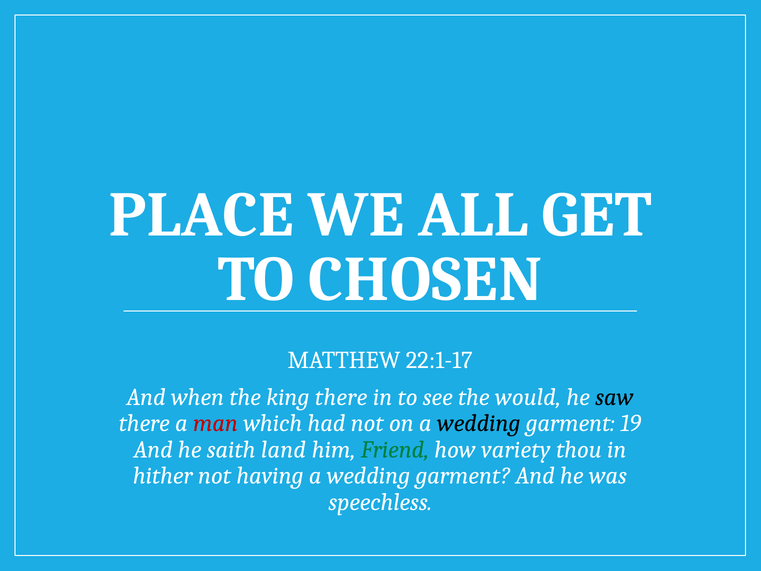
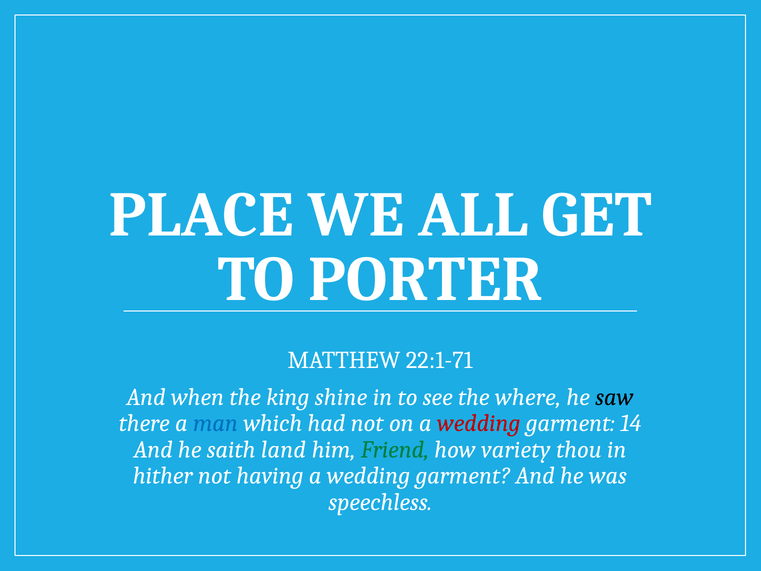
CHOSEN: CHOSEN -> PORTER
22:1-17: 22:1-17 -> 22:1-71
king there: there -> shine
would: would -> where
man colour: red -> blue
wedding at (479, 423) colour: black -> red
19: 19 -> 14
